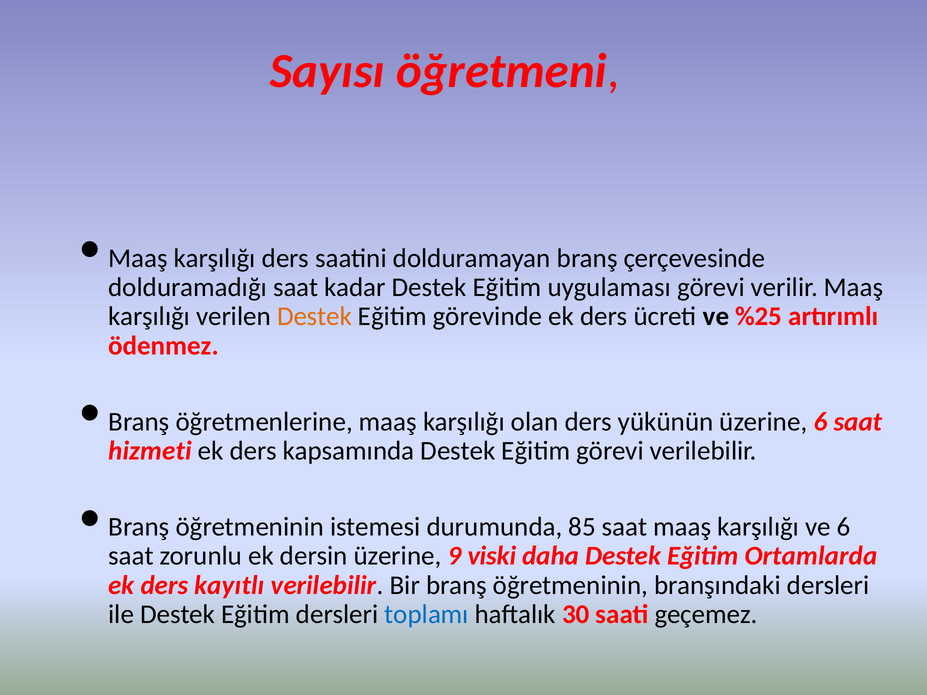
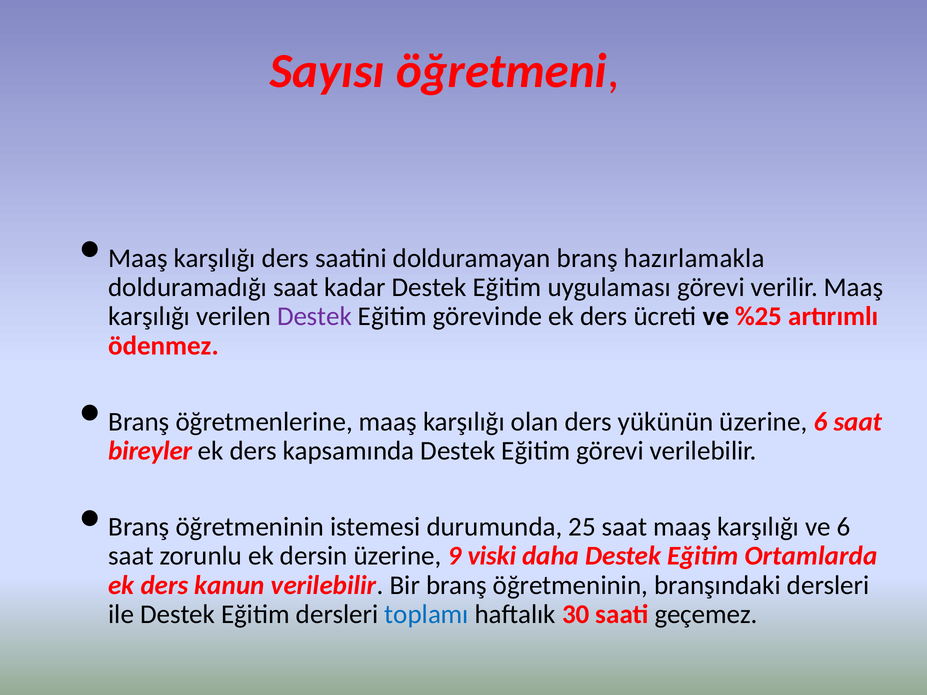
çerçevesinde: çerçevesinde -> hazırlamakla
Destek at (315, 317) colour: orange -> purple
hizmeti: hizmeti -> bireyler
85: 85 -> 25
kayıtlı: kayıtlı -> kanun
